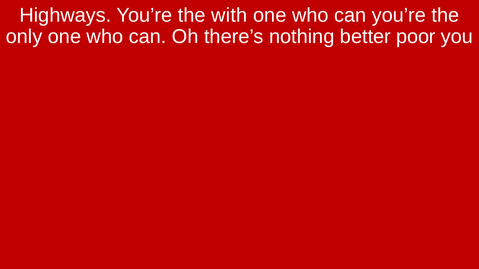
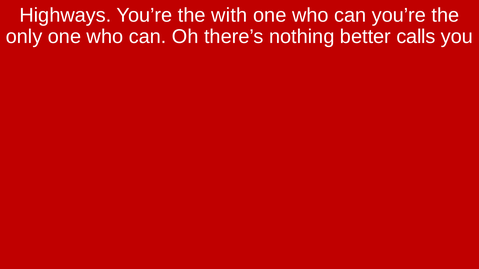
poor: poor -> calls
